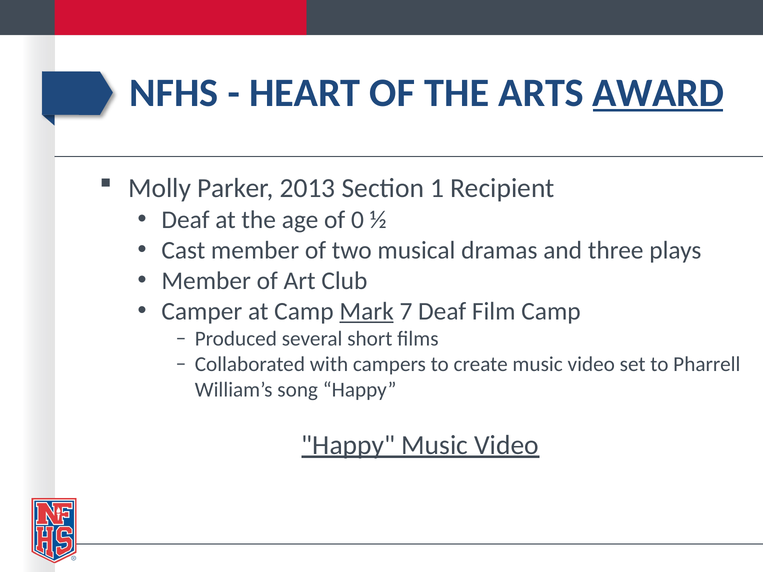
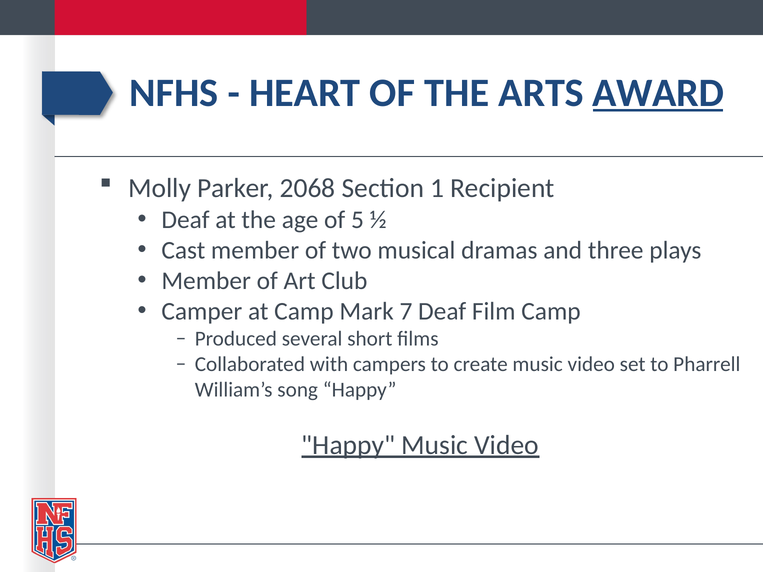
2013: 2013 -> 2068
0: 0 -> 5
Mark underline: present -> none
